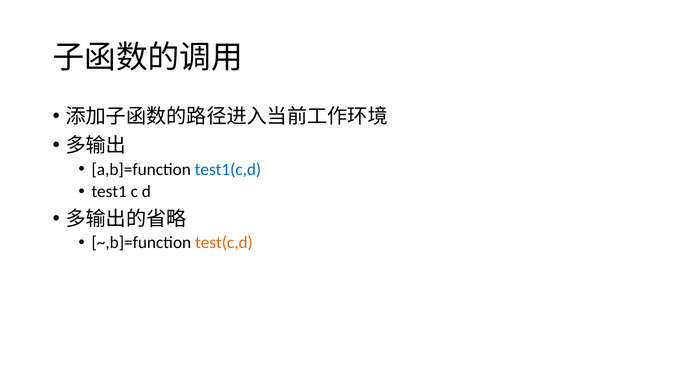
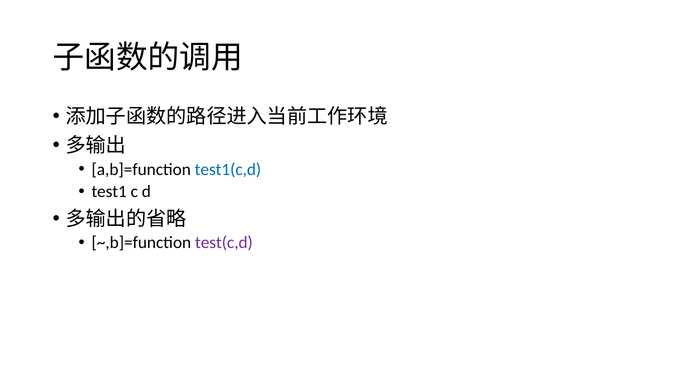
test(c,d colour: orange -> purple
